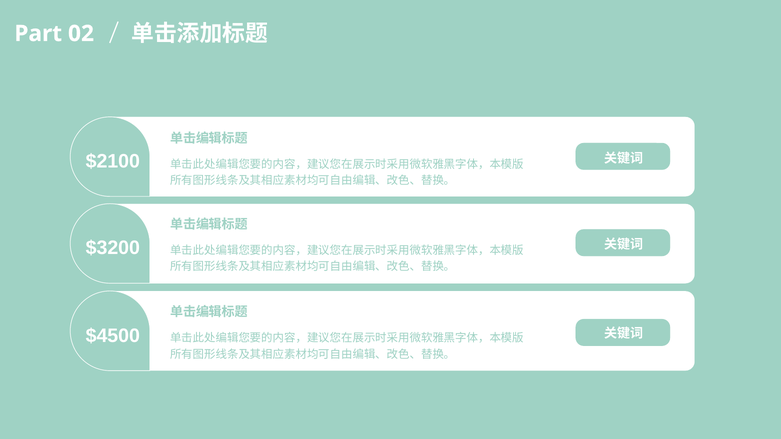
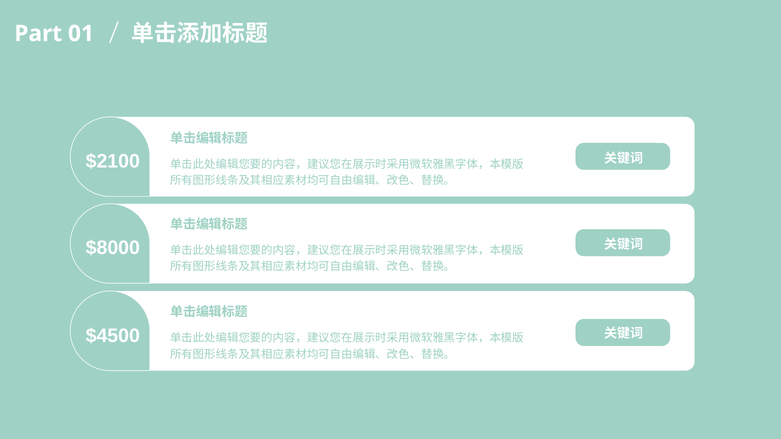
02: 02 -> 01
$3200: $3200 -> $8000
